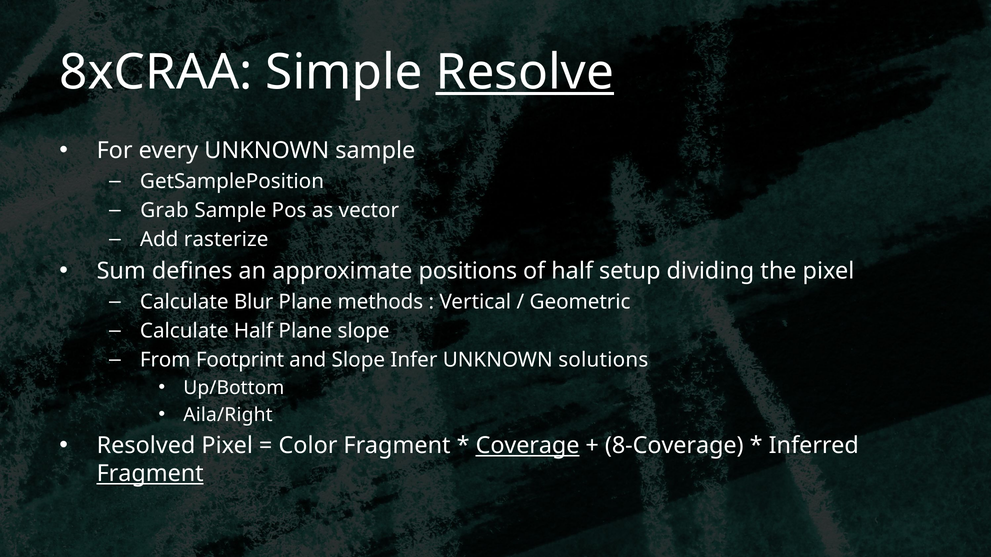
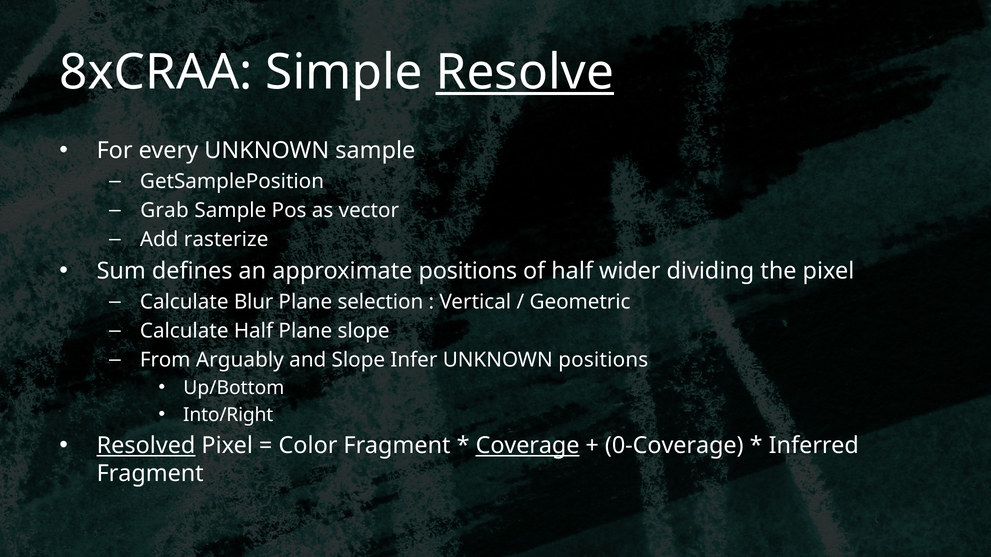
setup: setup -> wider
methods: methods -> selection
Footprint: Footprint -> Arguably
UNKNOWN solutions: solutions -> positions
Aila/Right: Aila/Right -> Into/Right
Resolved underline: none -> present
8-Coverage: 8-Coverage -> 0-Coverage
Fragment at (150, 474) underline: present -> none
